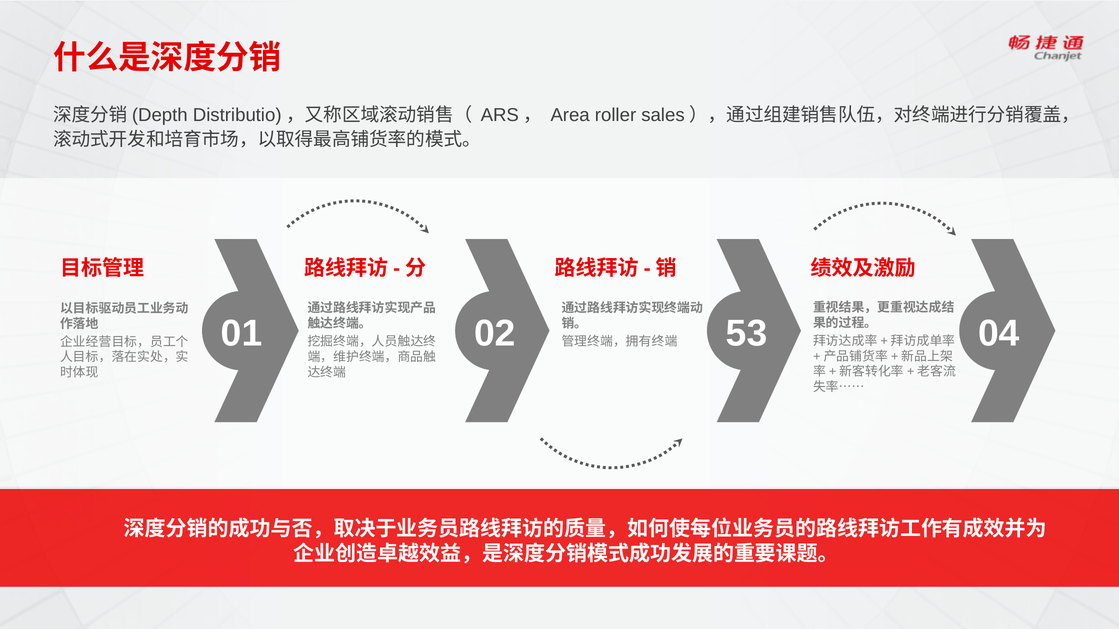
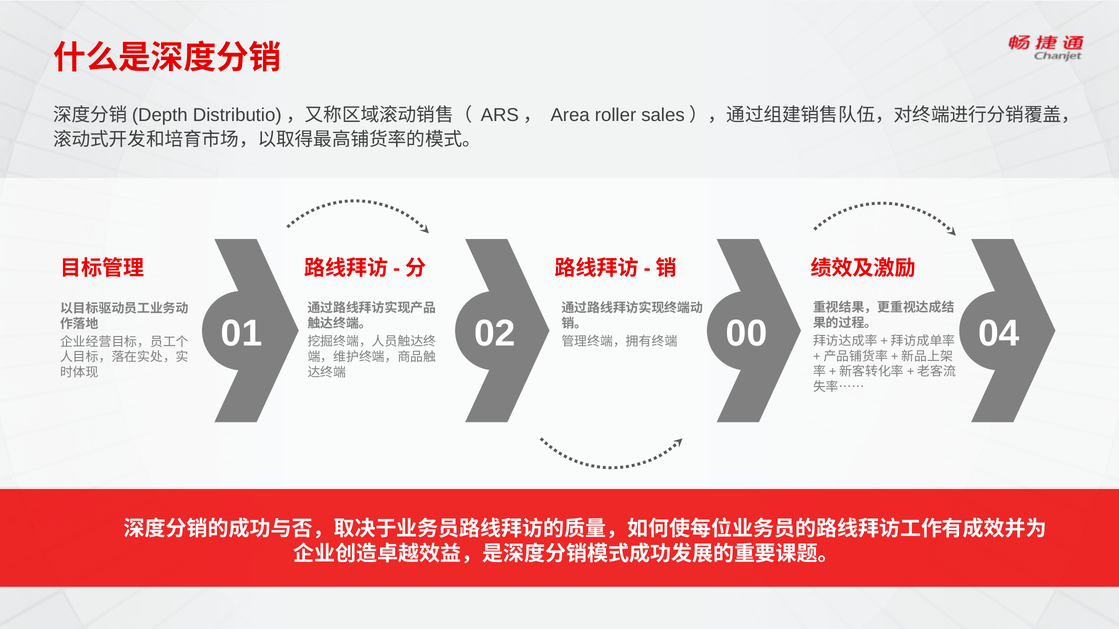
53: 53 -> 00
